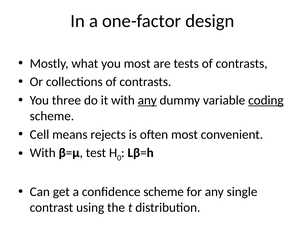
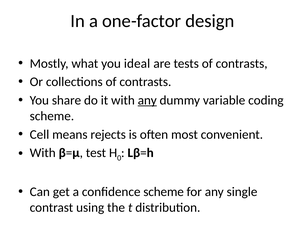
you most: most -> ideal
three: three -> share
coding underline: present -> none
